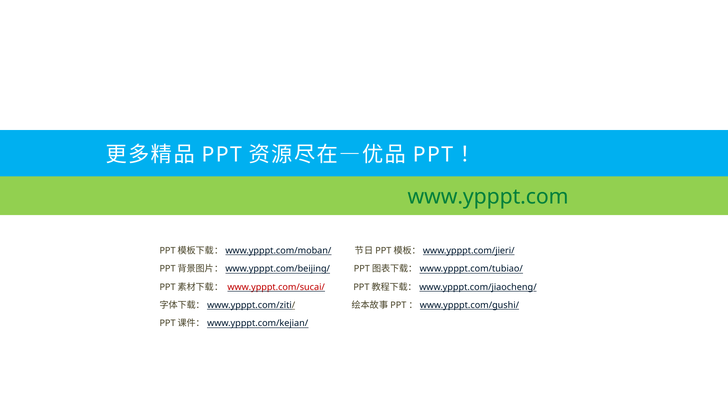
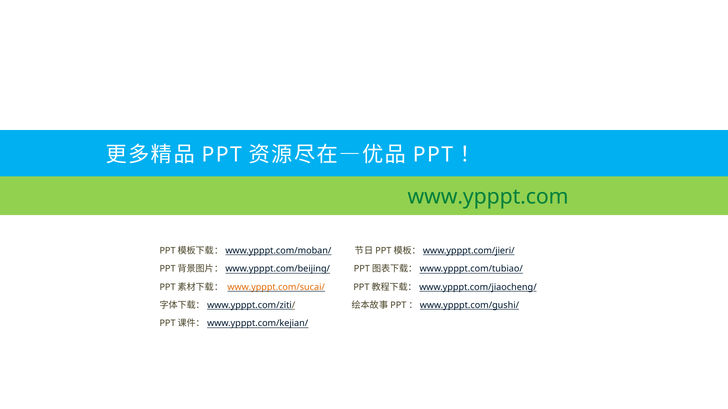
www.ypppt.com/sucai/ colour: red -> orange
